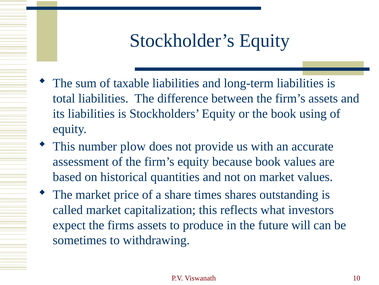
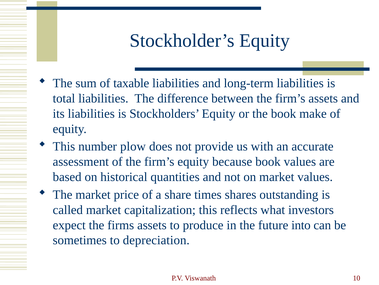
using: using -> make
will: will -> into
withdrawing: withdrawing -> depreciation
